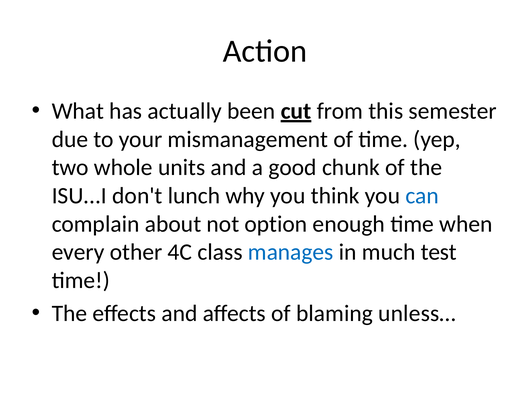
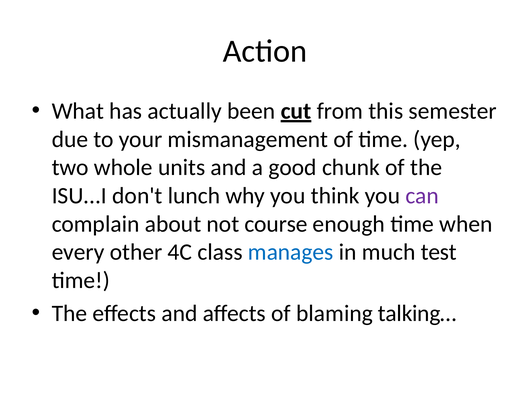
can colour: blue -> purple
option: option -> course
unless…: unless… -> talking…
